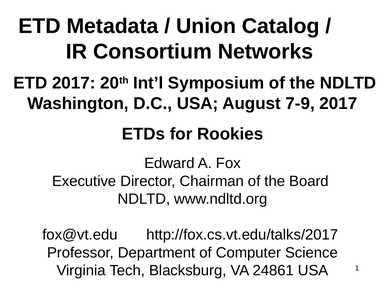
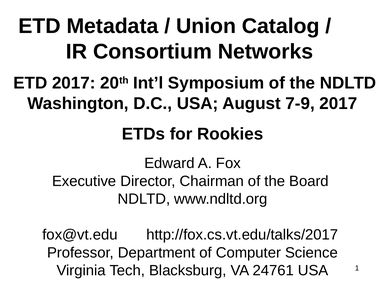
24861: 24861 -> 24761
